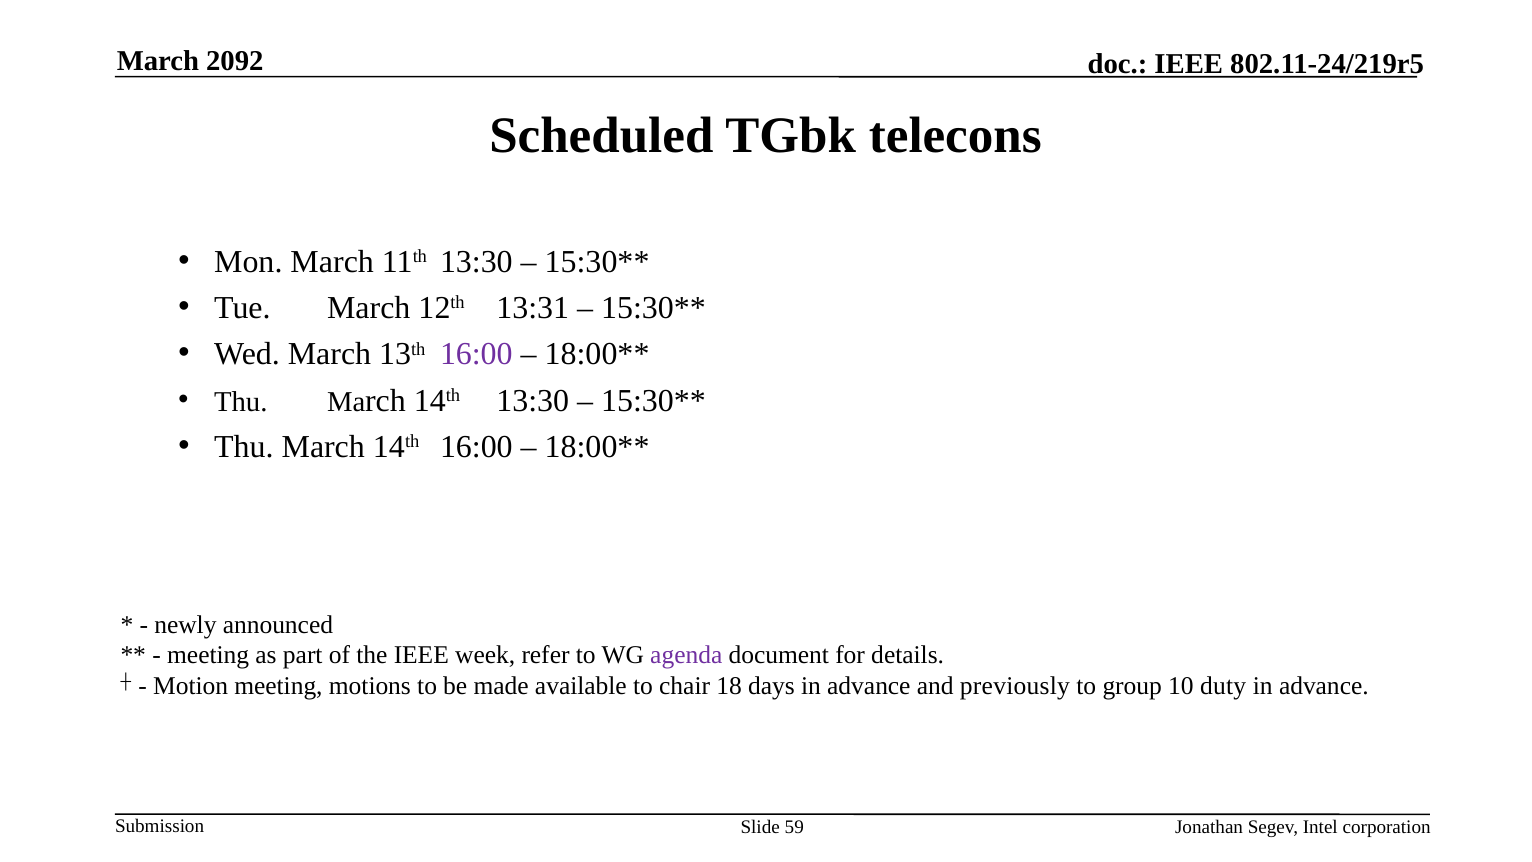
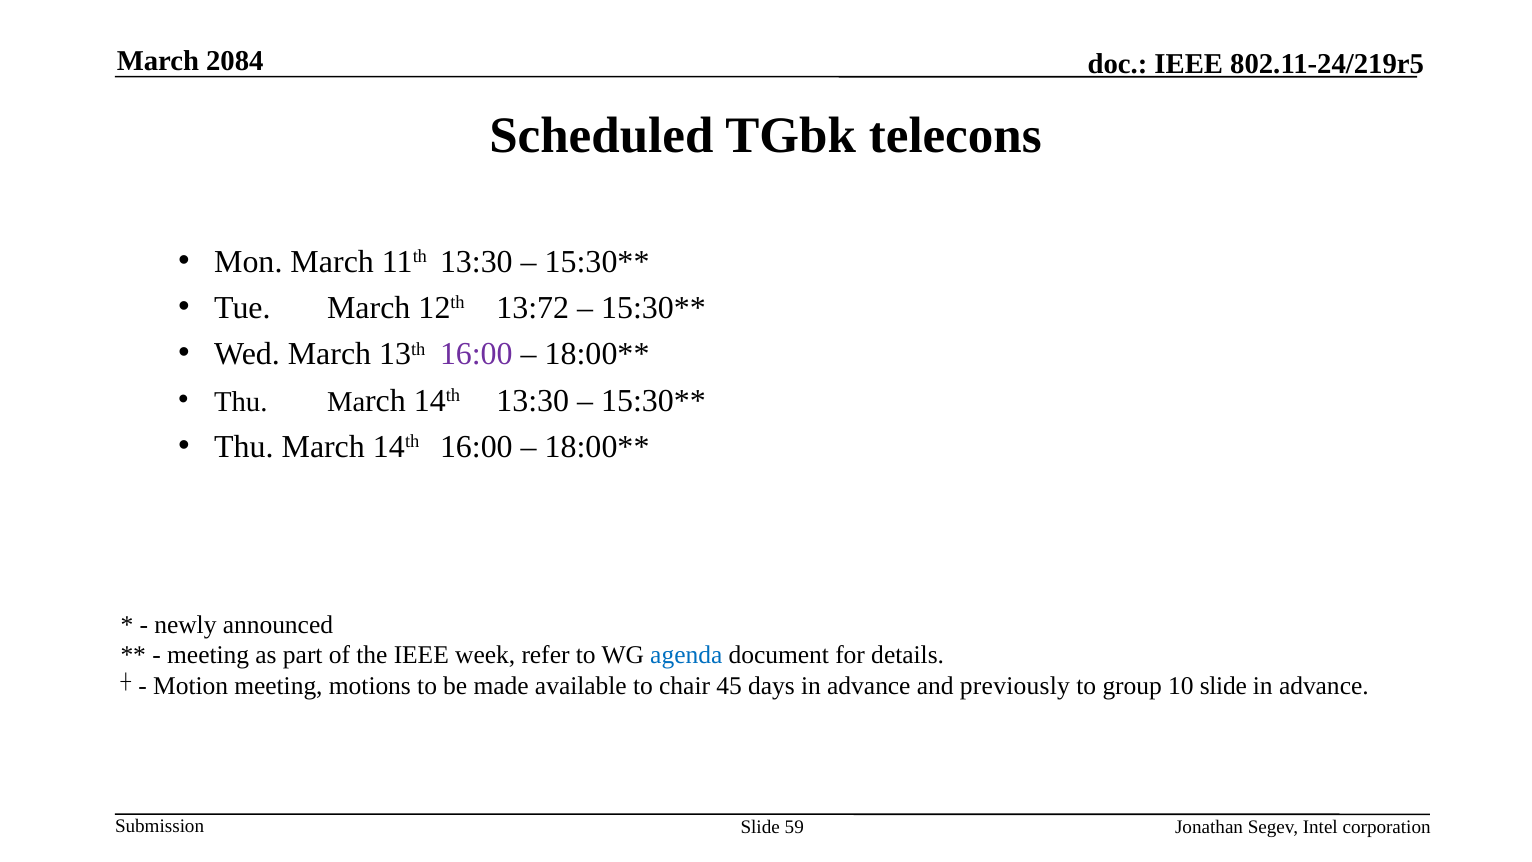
2092: 2092 -> 2084
13:31: 13:31 -> 13:72
agenda colour: purple -> blue
18: 18 -> 45
10 duty: duty -> slide
